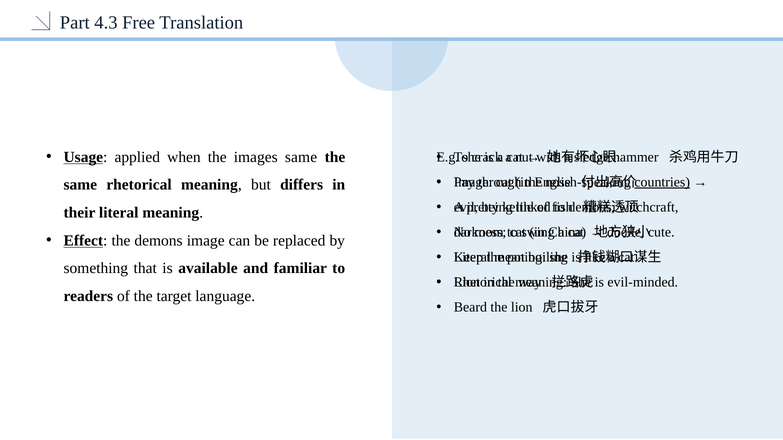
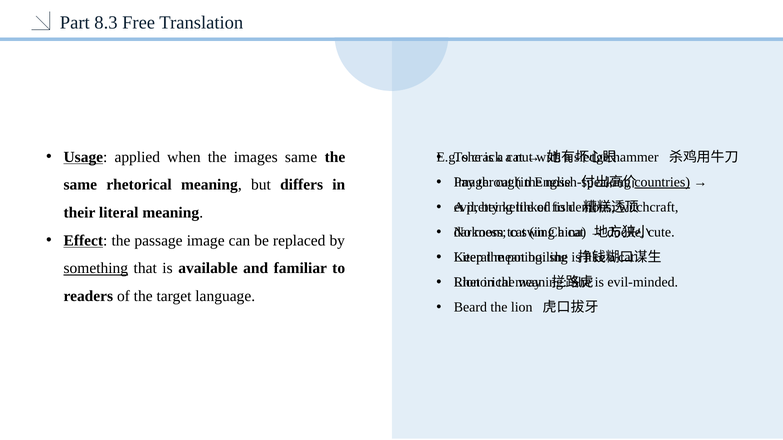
4.3: 4.3 -> 8.3
the demons: demons -> passage
something underline: none -> present
